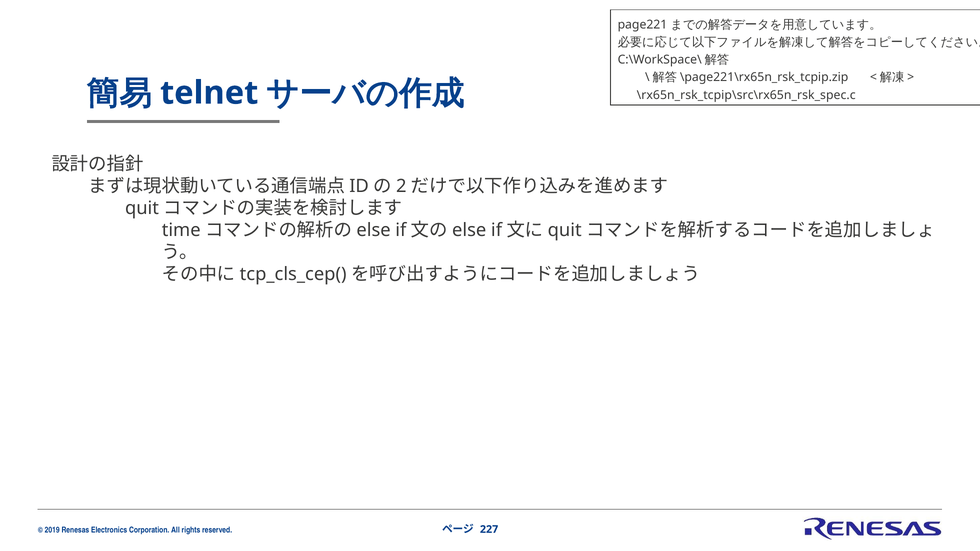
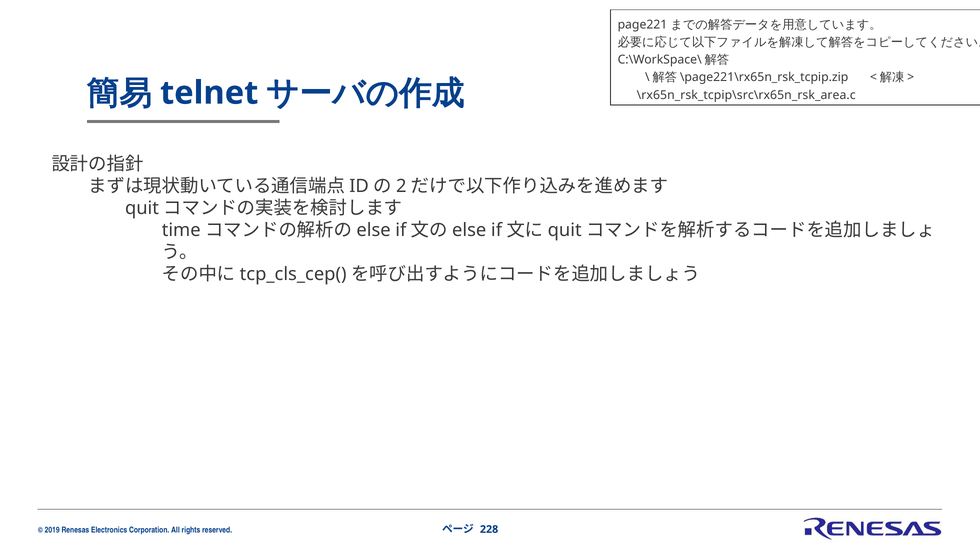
\rx65n_rsk_tcpip\src\rx65n_rsk_spec.c: \rx65n_rsk_tcpip\src\rx65n_rsk_spec.c -> \rx65n_rsk_tcpip\src\rx65n_rsk_area.c
227: 227 -> 228
